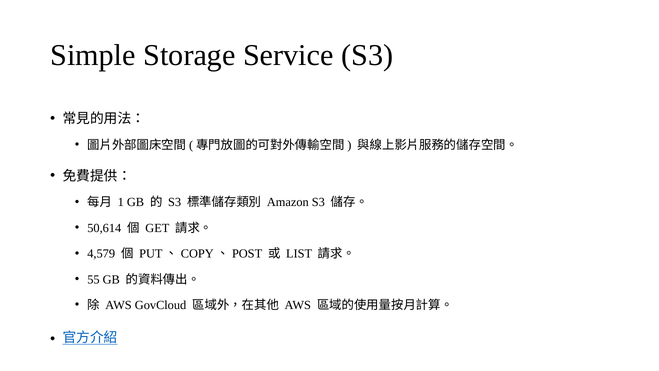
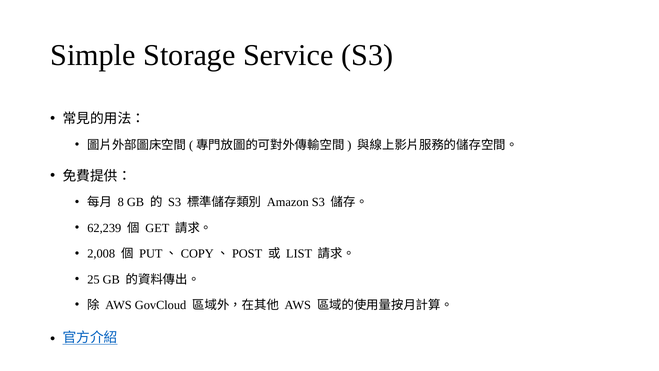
1: 1 -> 8
50,614: 50,614 -> 62,239
4,579: 4,579 -> 2,008
55: 55 -> 25
